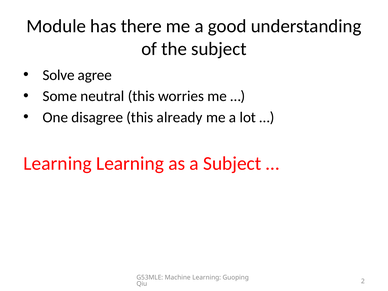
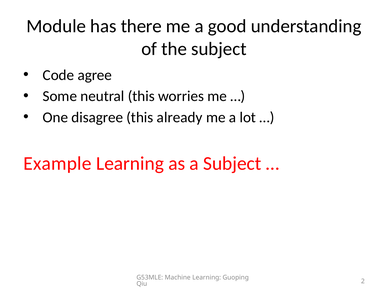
Solve: Solve -> Code
Learning at (57, 163): Learning -> Example
